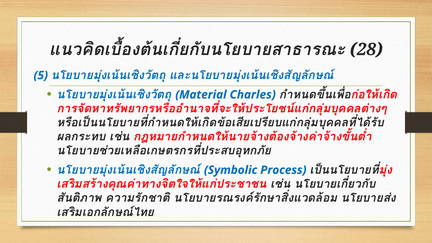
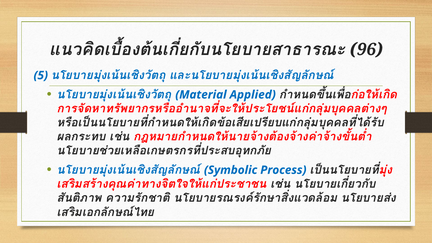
28: 28 -> 96
Charles: Charles -> Applied
